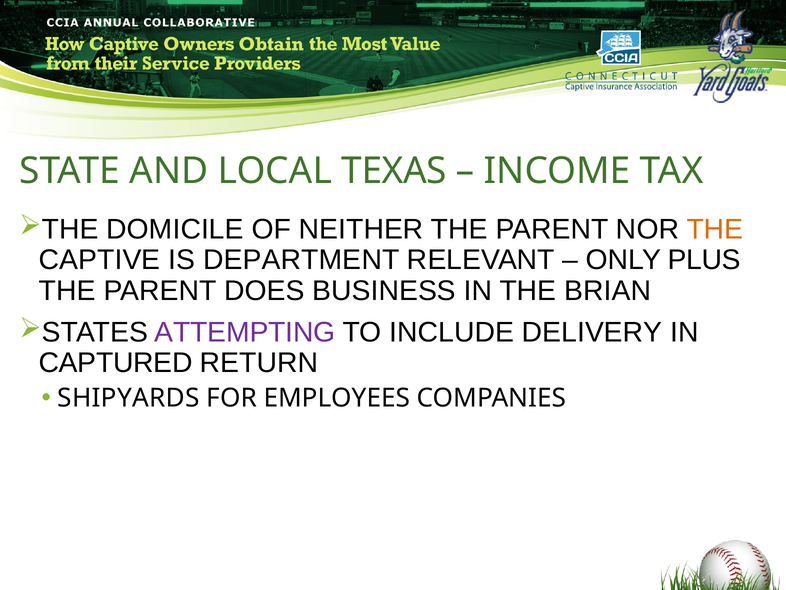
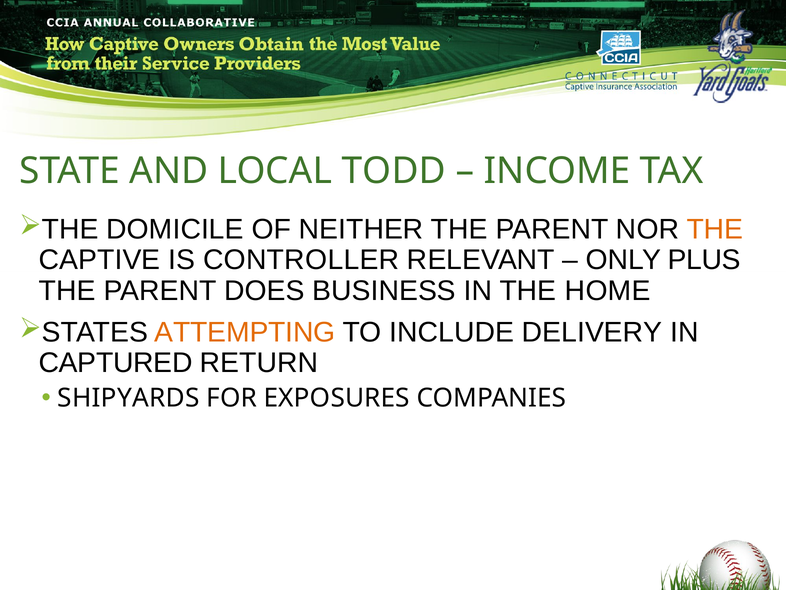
TEXAS: TEXAS -> TODD
DEPARTMENT: DEPARTMENT -> CONTROLLER
BRIAN: BRIAN -> HOME
ATTEMPTING colour: purple -> orange
EMPLOYEES: EMPLOYEES -> EXPOSURES
